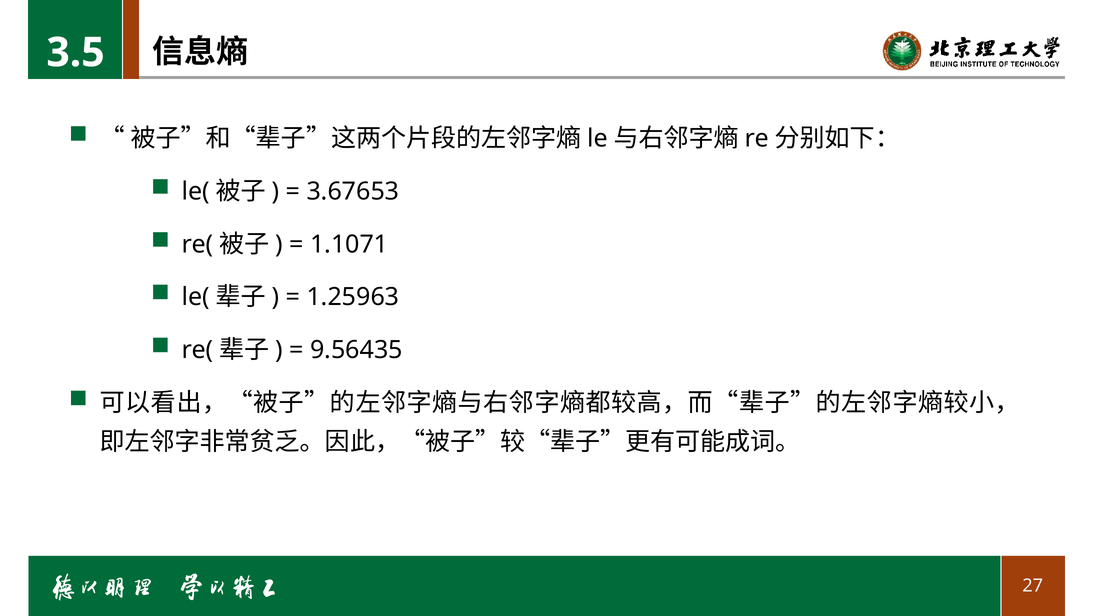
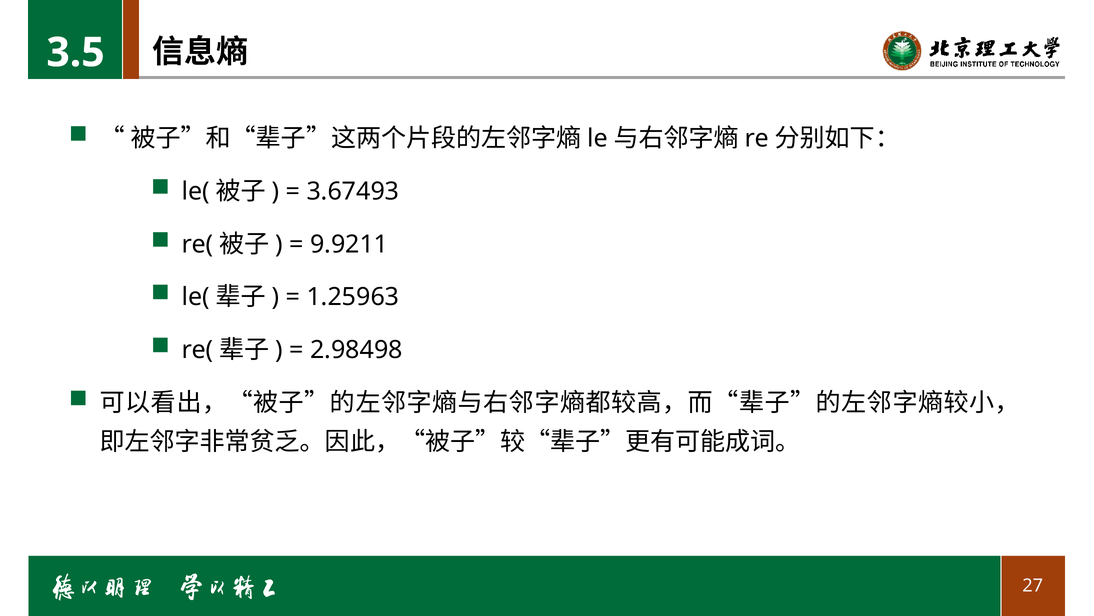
3.67653: 3.67653 -> 3.67493
1.1071: 1.1071 -> 9.9211
9.56435: 9.56435 -> 2.98498
